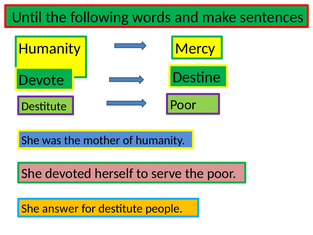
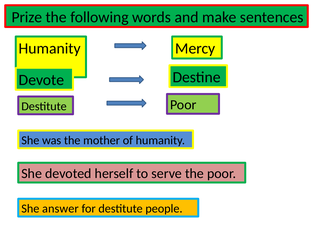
Until: Until -> Prize
